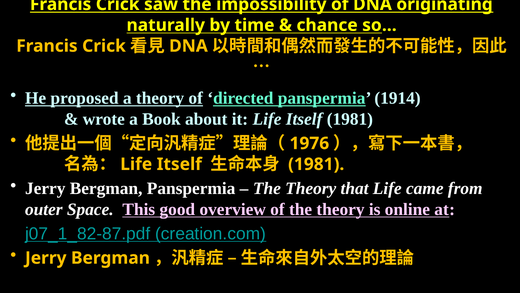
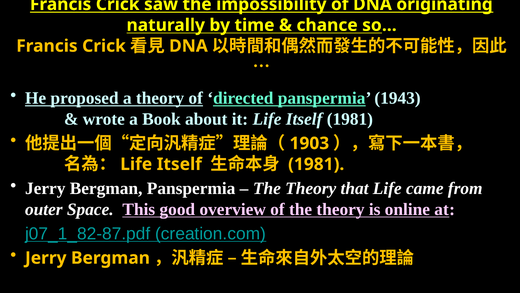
1914: 1914 -> 1943
1976: 1976 -> 1903
